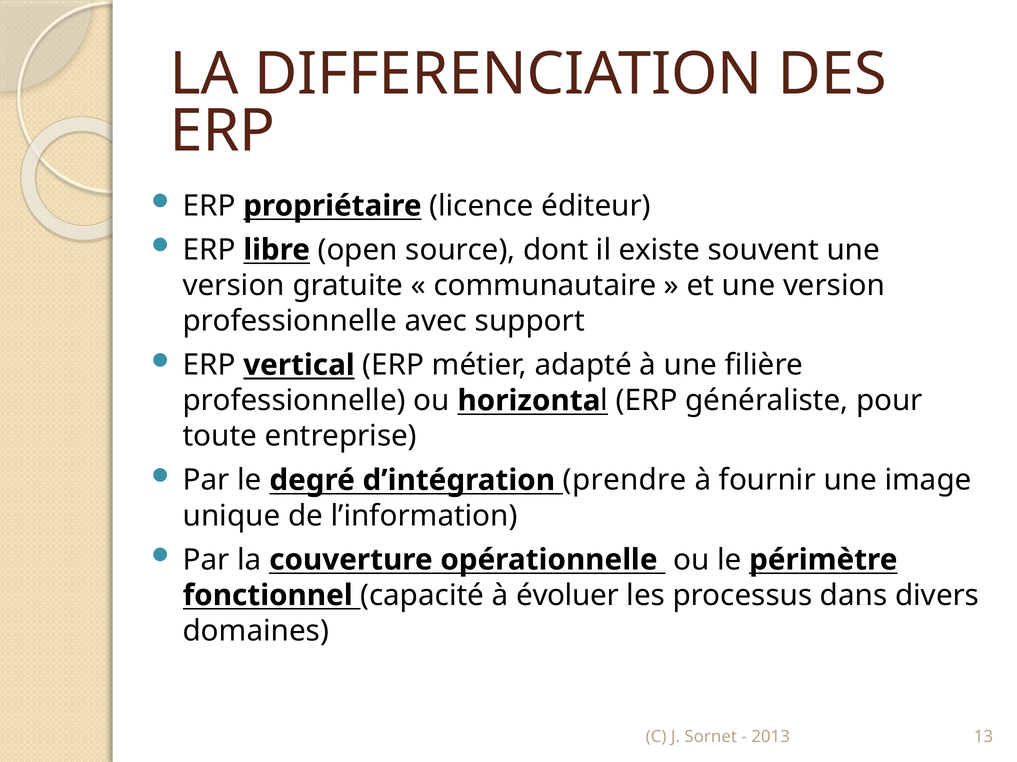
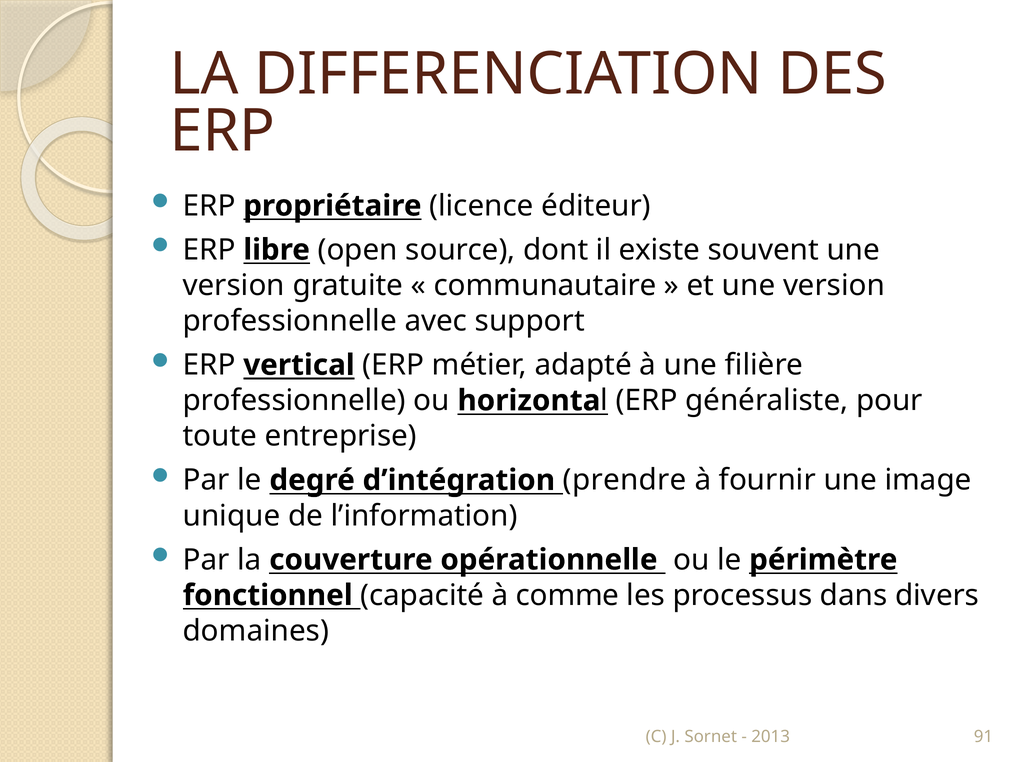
évoluer: évoluer -> comme
13: 13 -> 91
